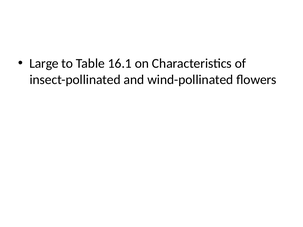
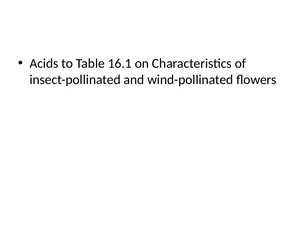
Large: Large -> Acids
